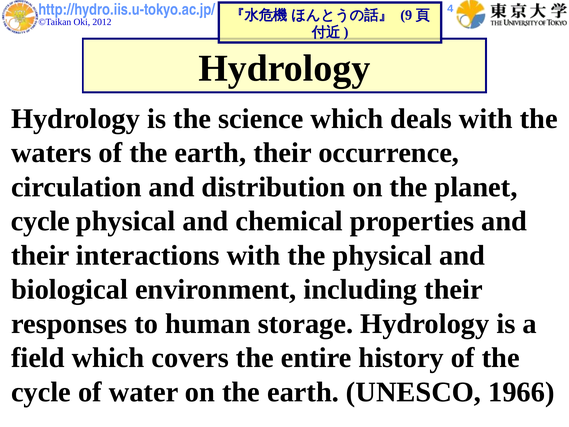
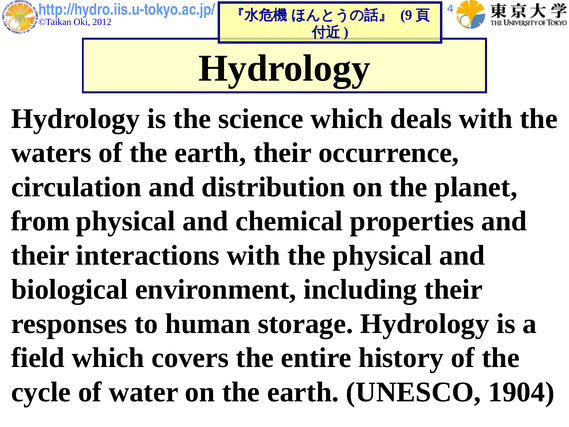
cycle at (40, 221): cycle -> from
1966: 1966 -> 1904
